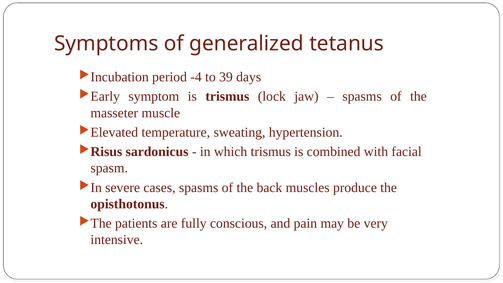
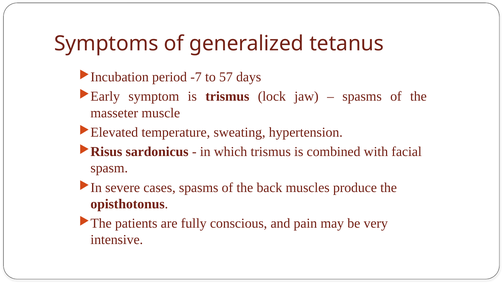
-4: -4 -> -7
39: 39 -> 57
